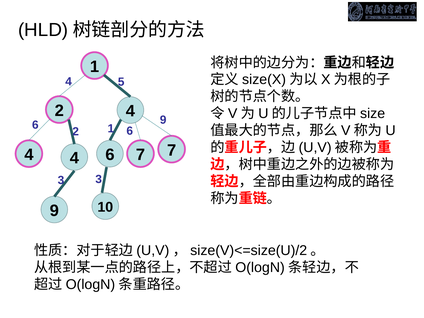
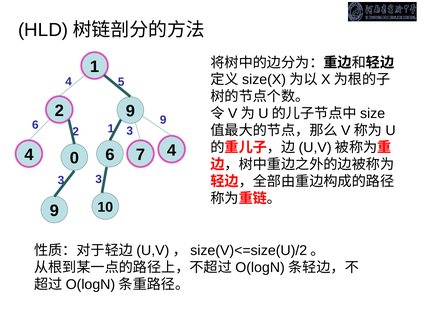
2 4: 4 -> 9
2 6: 6 -> 3
4 at (74, 158): 4 -> 0
7 7: 7 -> 4
